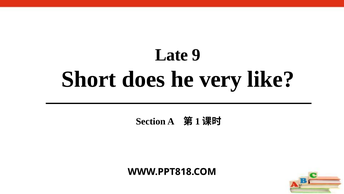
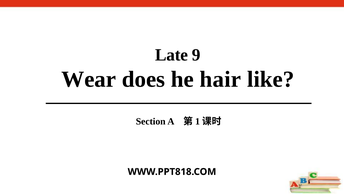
Short: Short -> Wear
very: very -> hair
